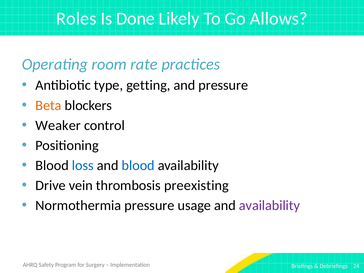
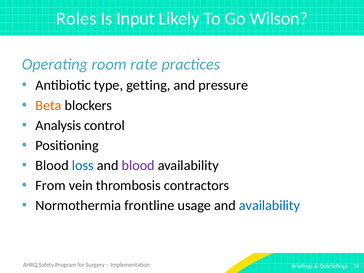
Done: Done -> Input
Allows: Allows -> Wilson
Weaker: Weaker -> Analysis
blood at (138, 165) colour: blue -> purple
Drive: Drive -> From
preexisting: preexisting -> contractors
Normothermia pressure: pressure -> frontline
availability at (269, 206) colour: purple -> blue
